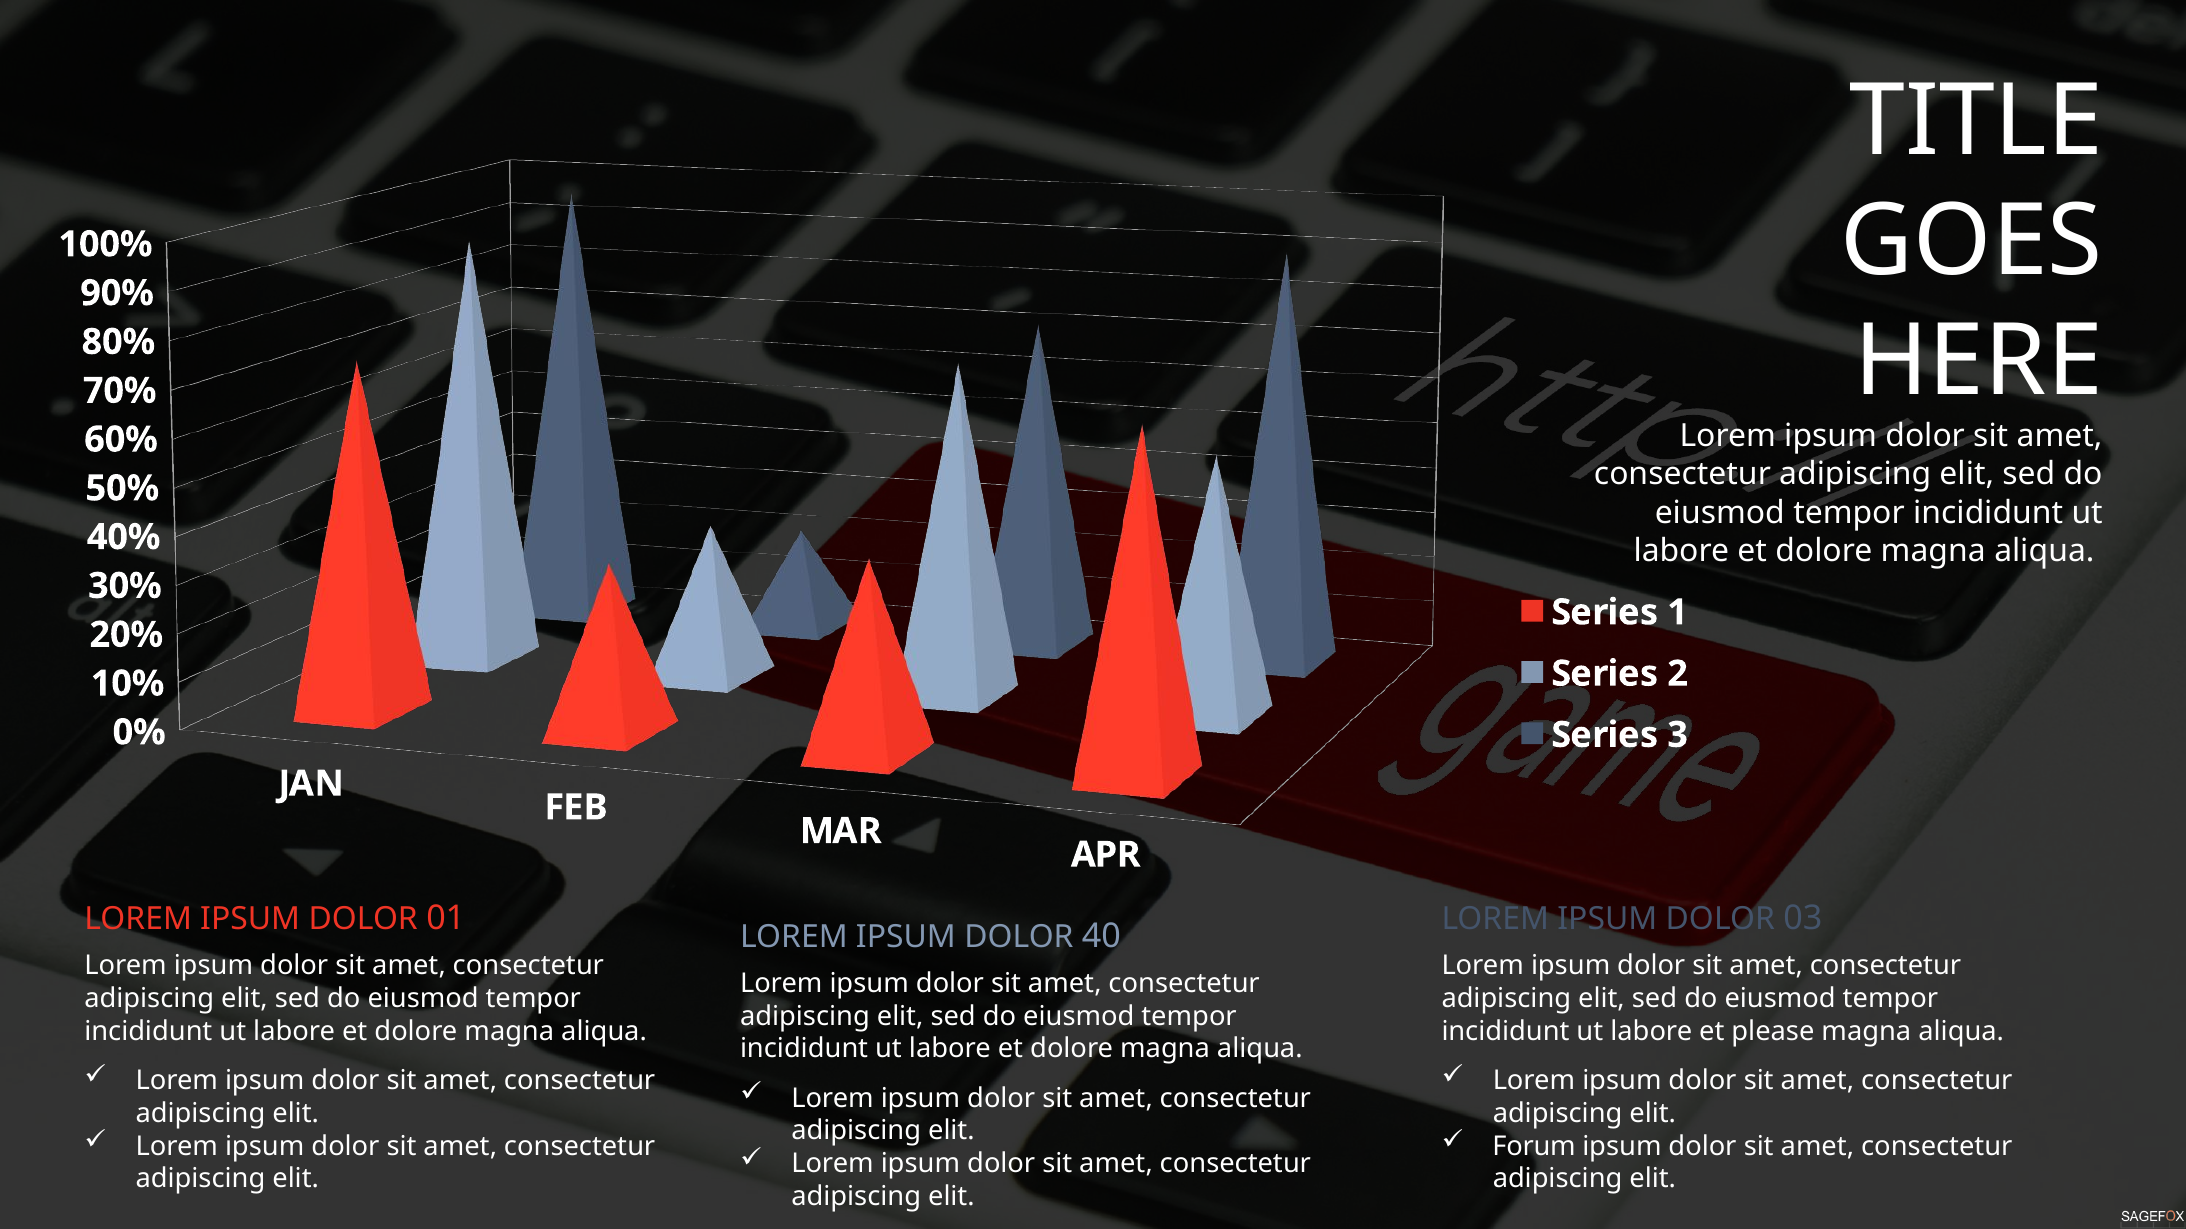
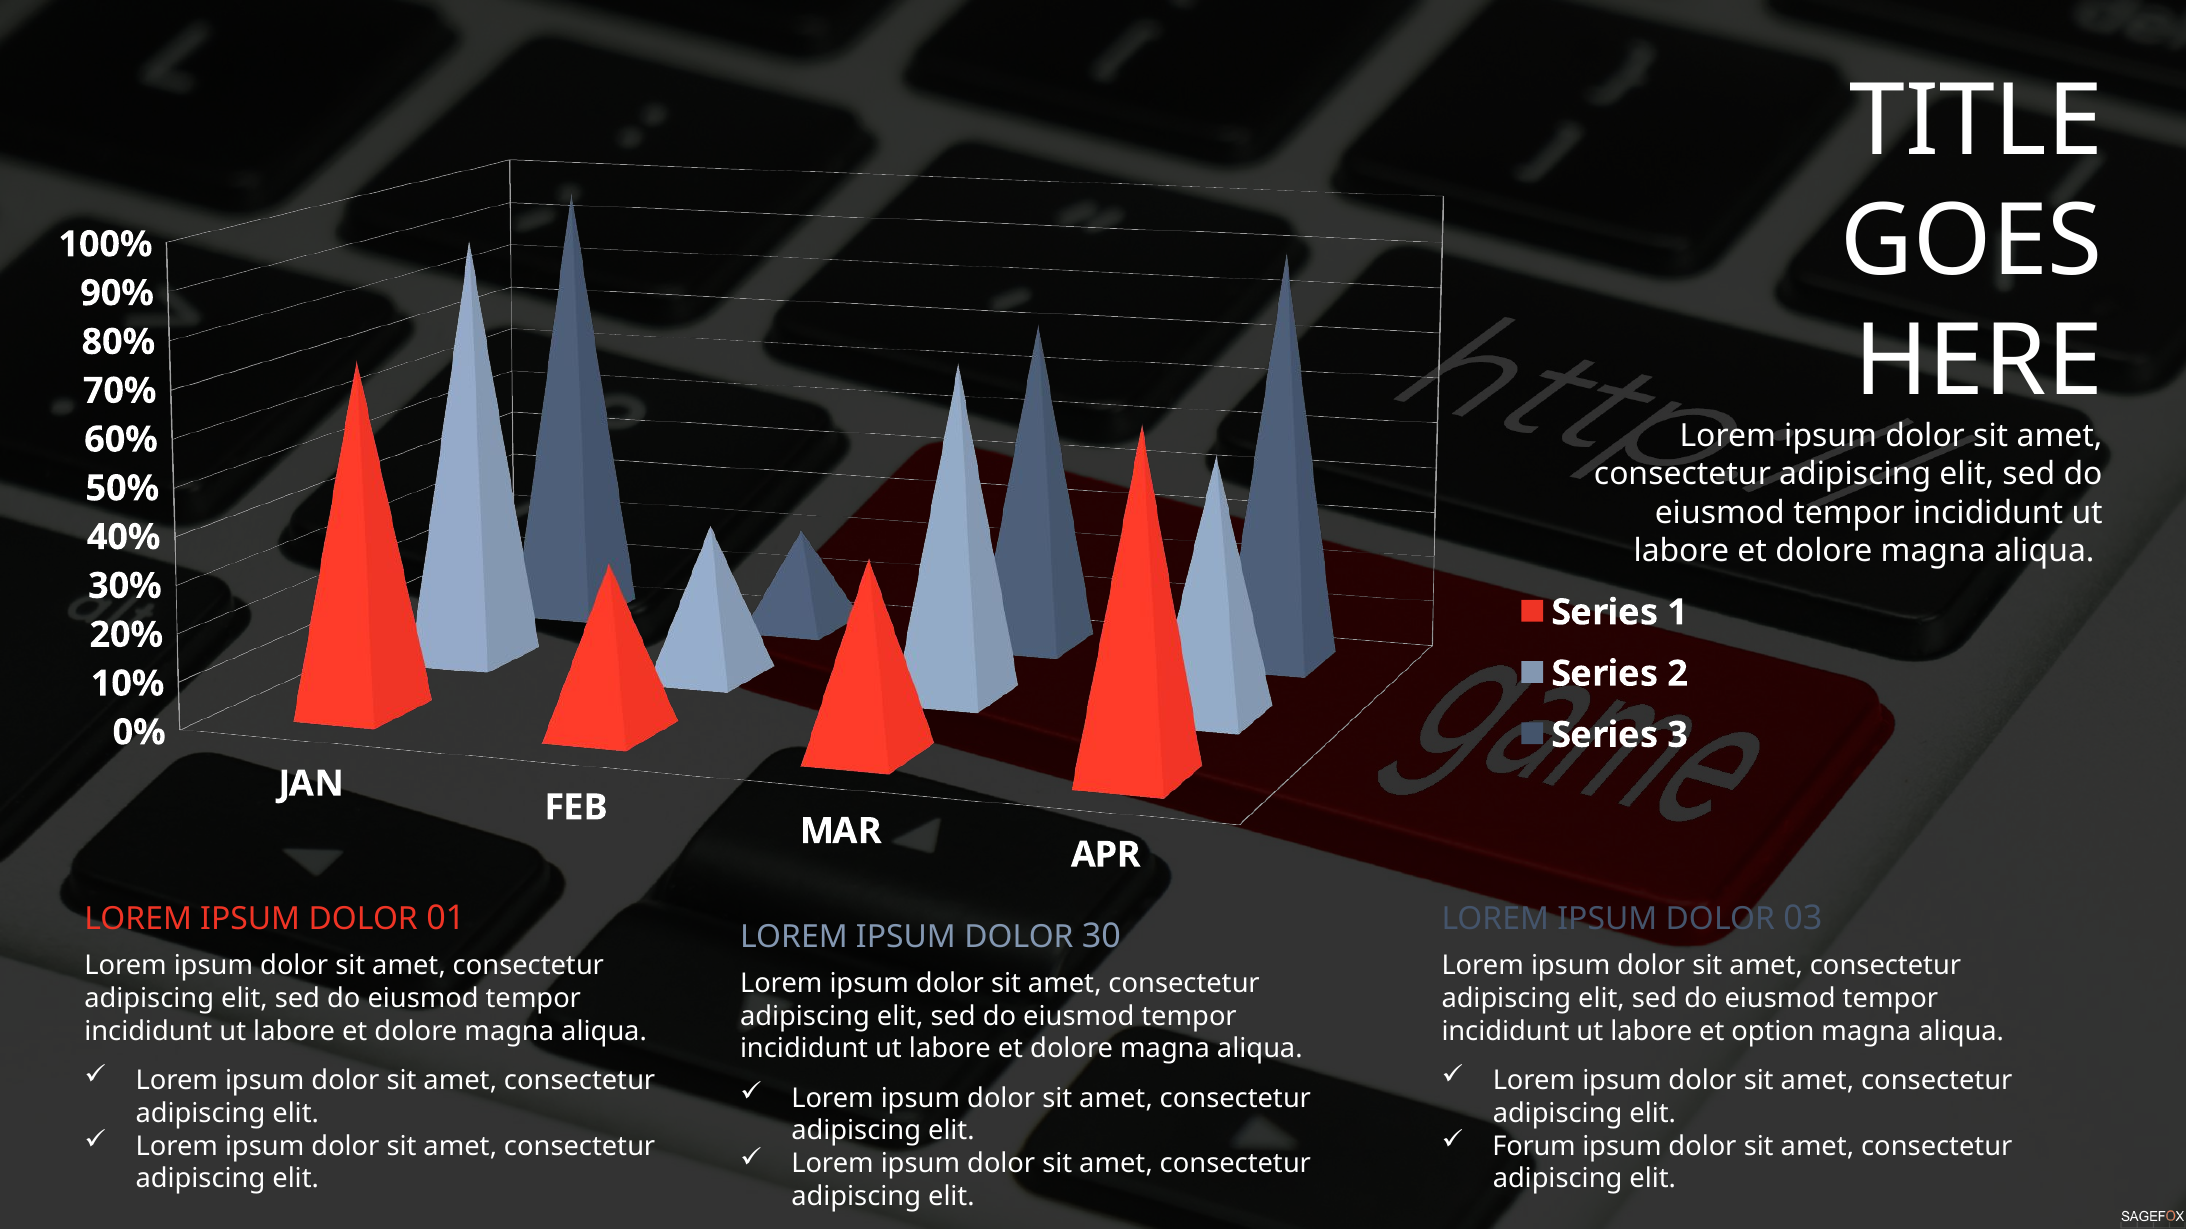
40: 40 -> 30
please: please -> option
